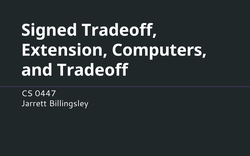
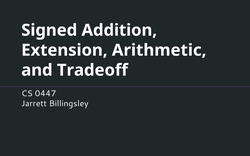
Signed Tradeoff: Tradeoff -> Addition
Computers: Computers -> Arithmetic
